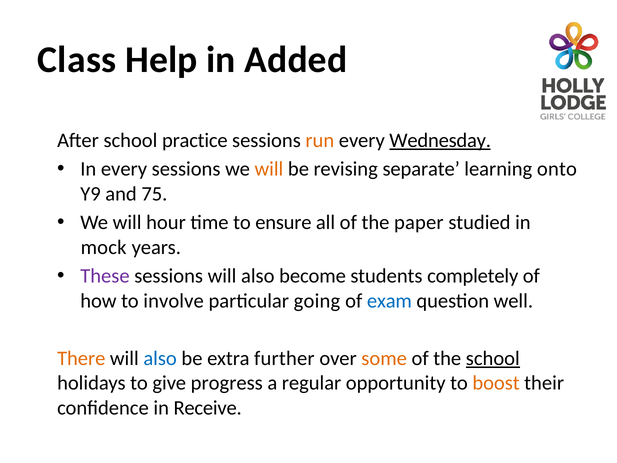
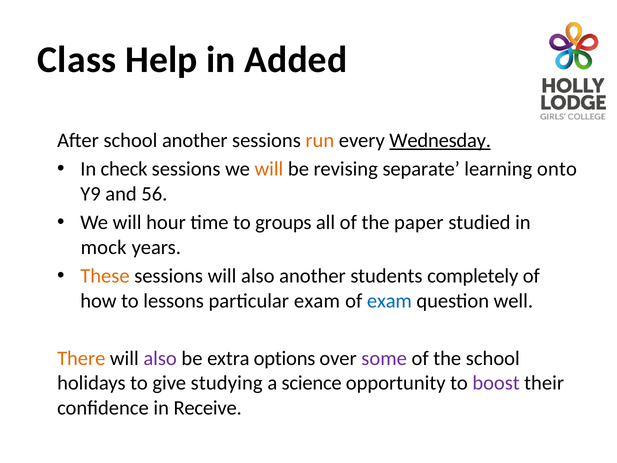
school practice: practice -> another
In every: every -> check
75: 75 -> 56
ensure: ensure -> groups
These colour: purple -> orange
also become: become -> another
involve: involve -> lessons
particular going: going -> exam
also at (160, 358) colour: blue -> purple
further: further -> options
some colour: orange -> purple
school at (493, 358) underline: present -> none
progress: progress -> studying
regular: regular -> science
boost colour: orange -> purple
